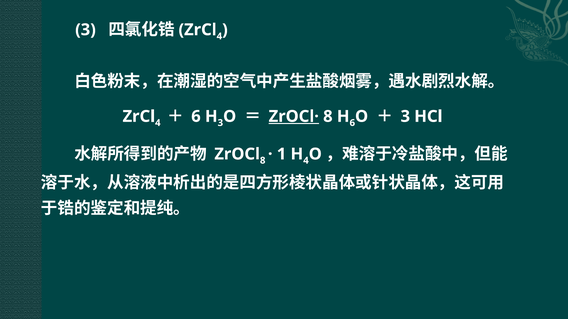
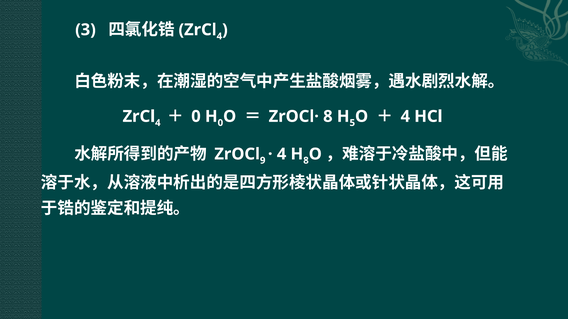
6 at (196, 117): 6 -> 0
3 at (220, 123): 3 -> 0
ZrOCl· underline: present -> none
6 at (352, 123): 6 -> 5
3 at (405, 117): 3 -> 4
8 at (263, 161): 8 -> 9
1 at (282, 154): 1 -> 4
4 at (306, 161): 4 -> 8
